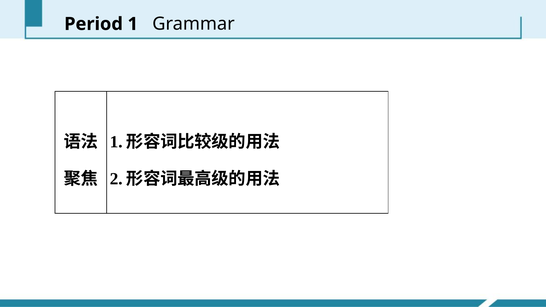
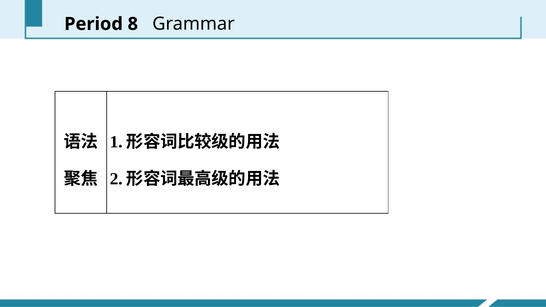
Period 1: 1 -> 8
